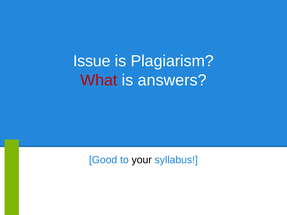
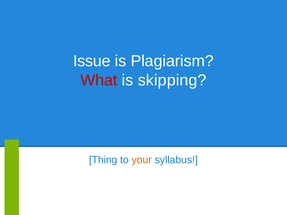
answers: answers -> skipping
Good: Good -> Thing
your colour: black -> orange
